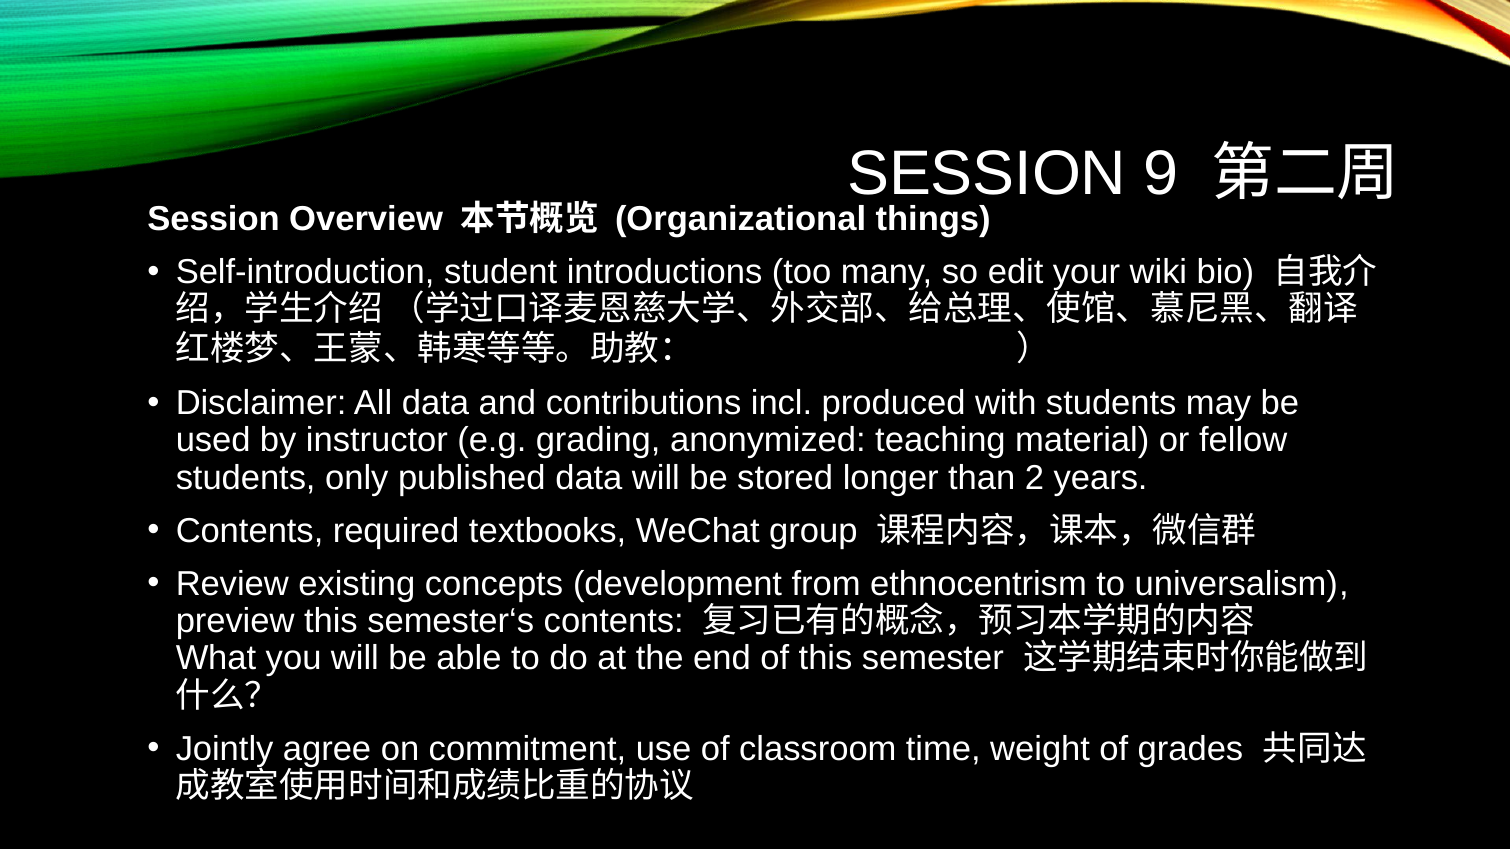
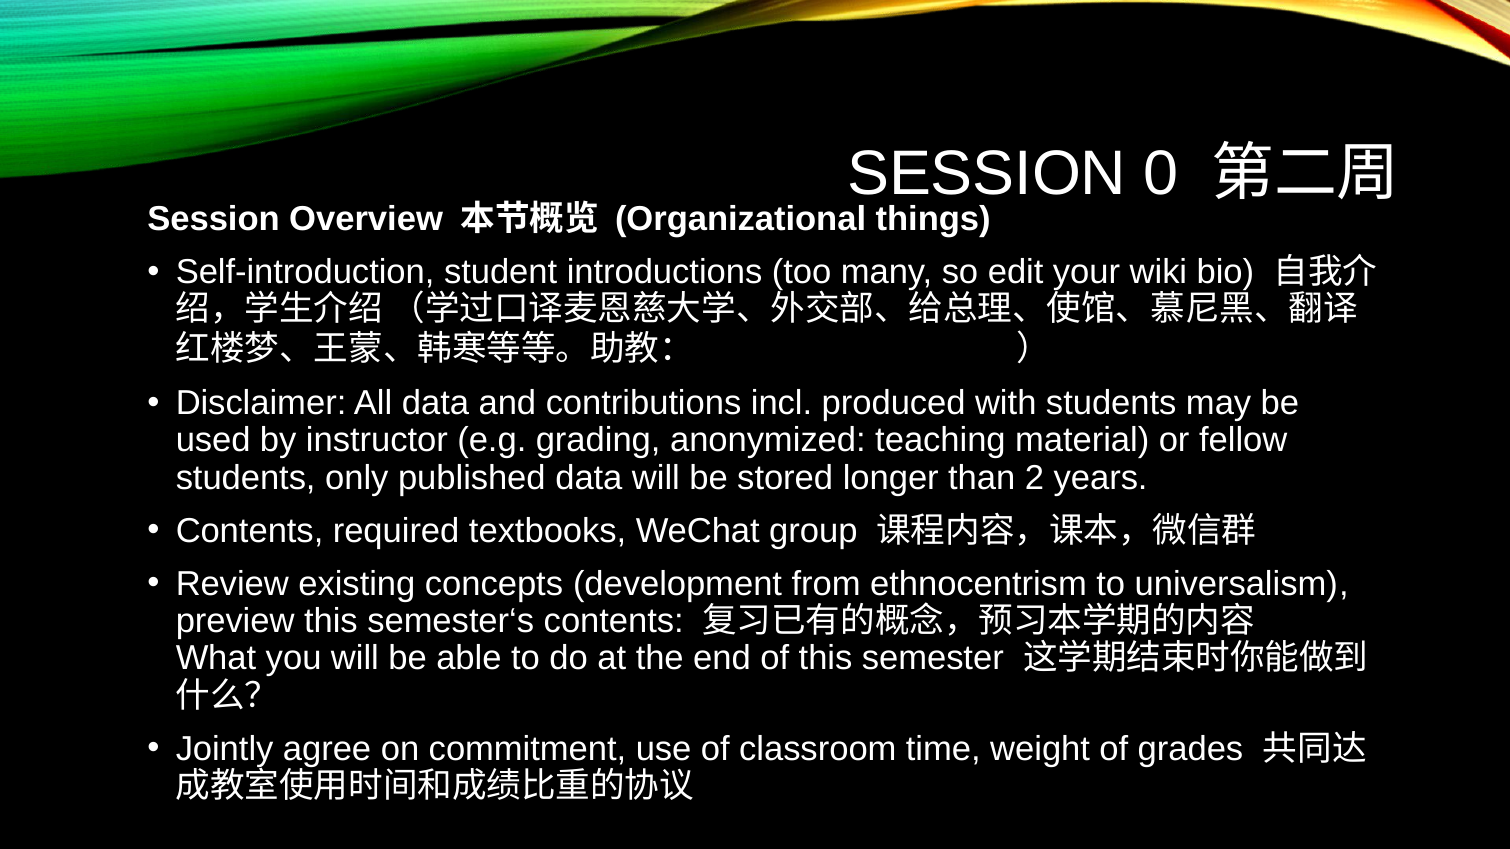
9: 9 -> 0
